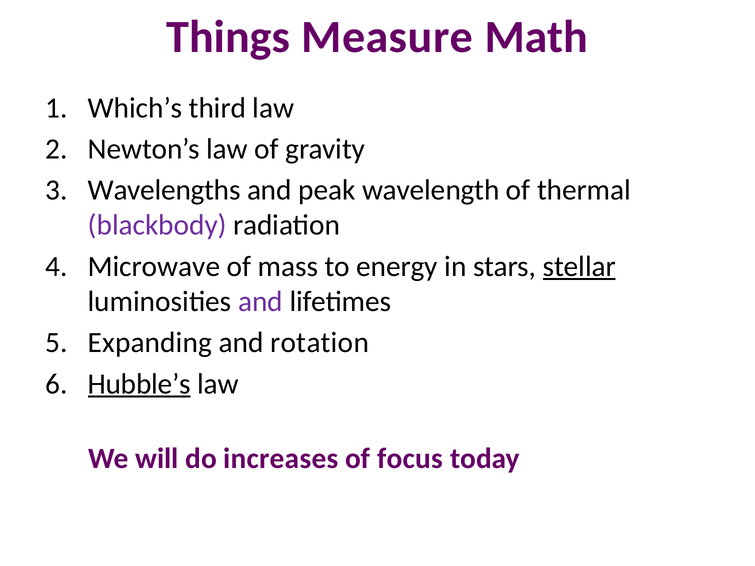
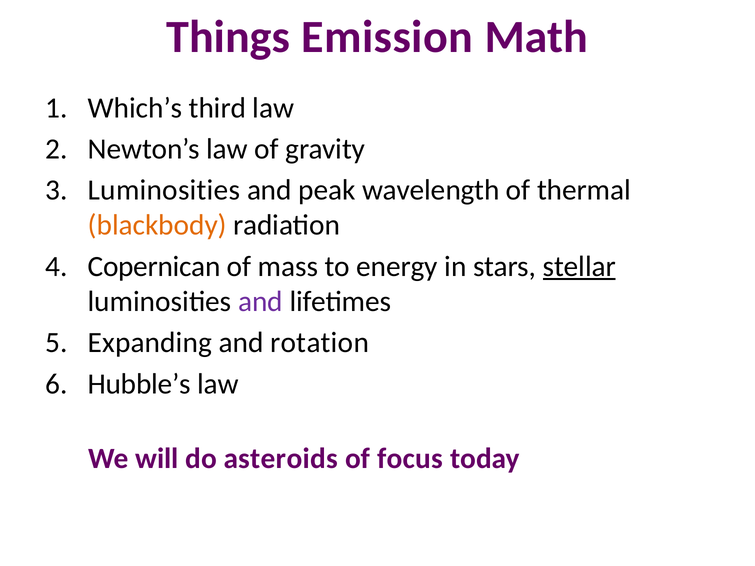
Measure: Measure -> Emission
Wavelengths at (164, 190): Wavelengths -> Luminosities
blackbody colour: purple -> orange
Microwave: Microwave -> Copernican
Hubble’s underline: present -> none
increases: increases -> asteroids
